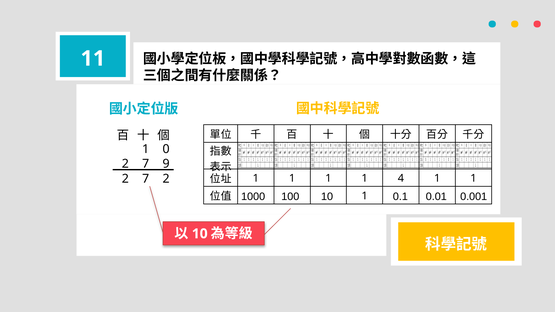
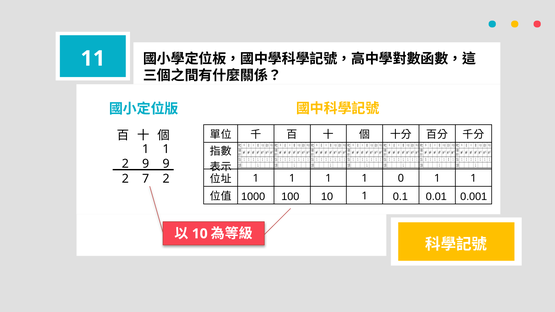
0 at (166, 149): 0 -> 1
7 at (146, 164): 7 -> 9
4: 4 -> 0
